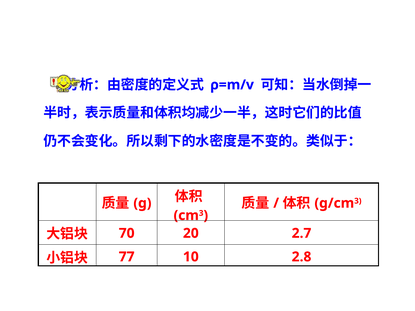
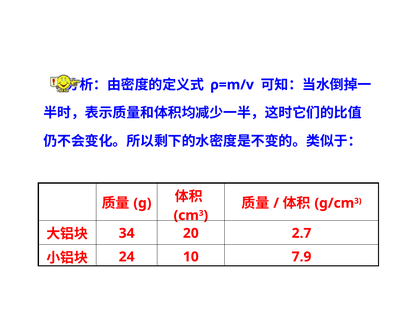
70: 70 -> 34
77: 77 -> 24
2.8: 2.8 -> 7.9
